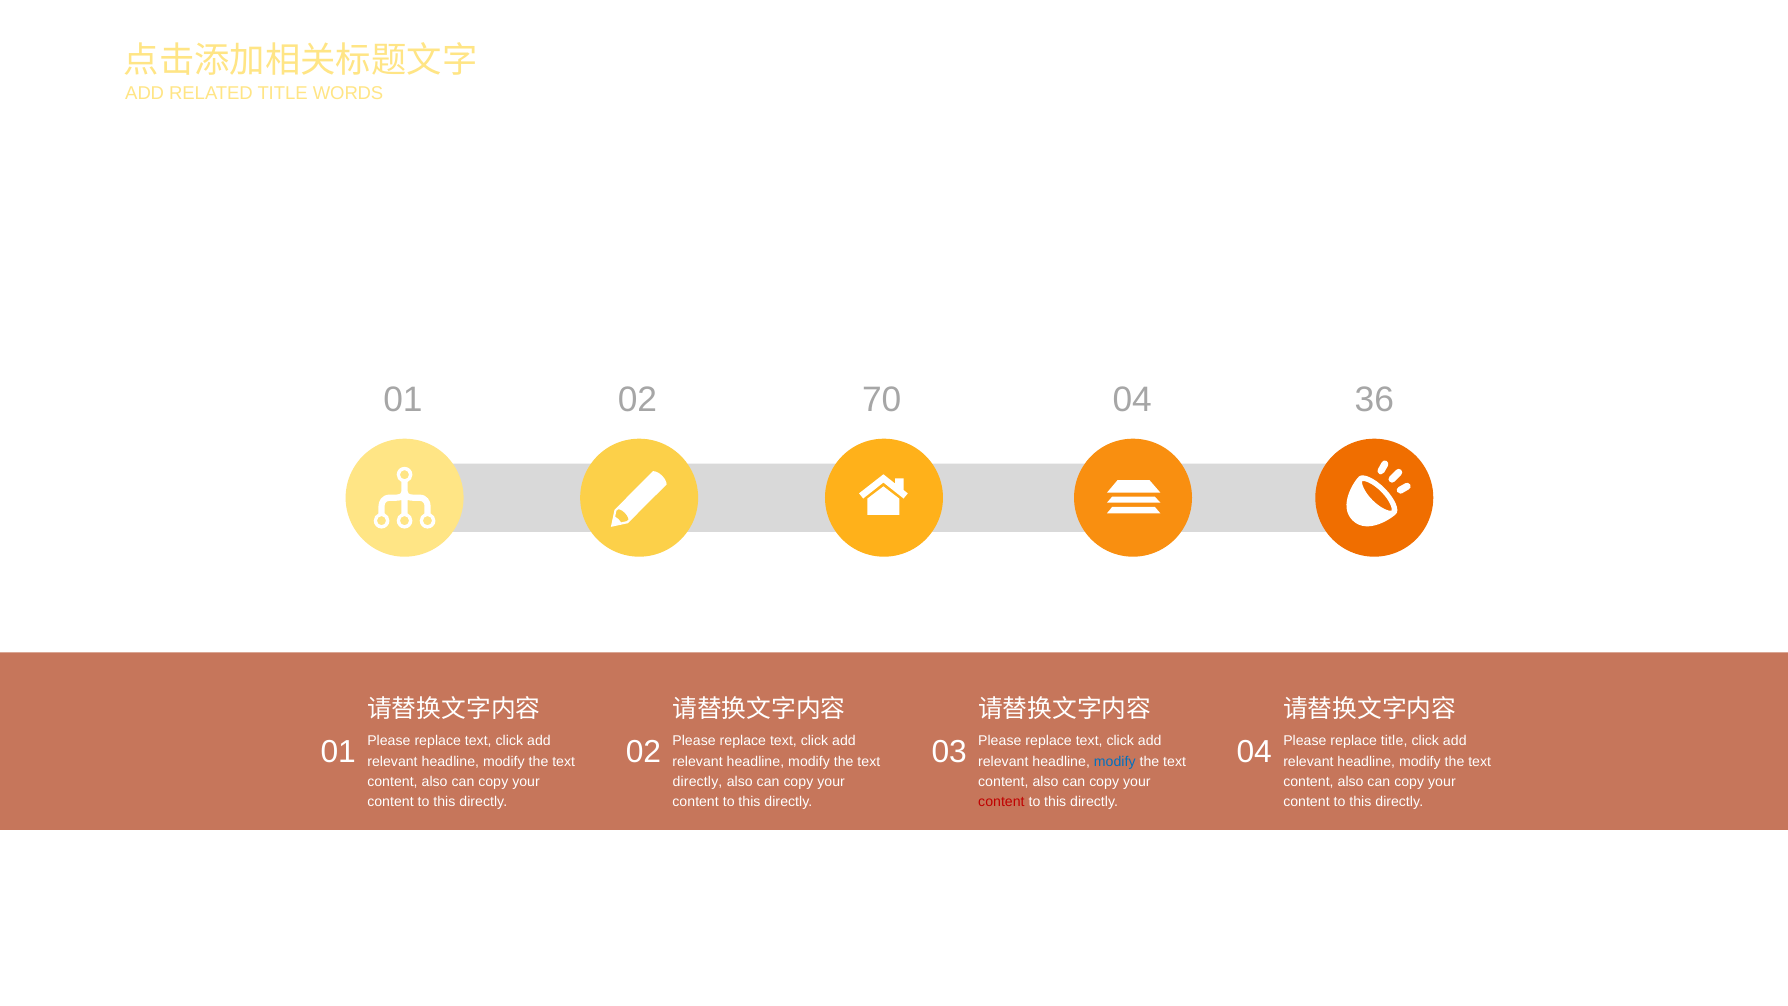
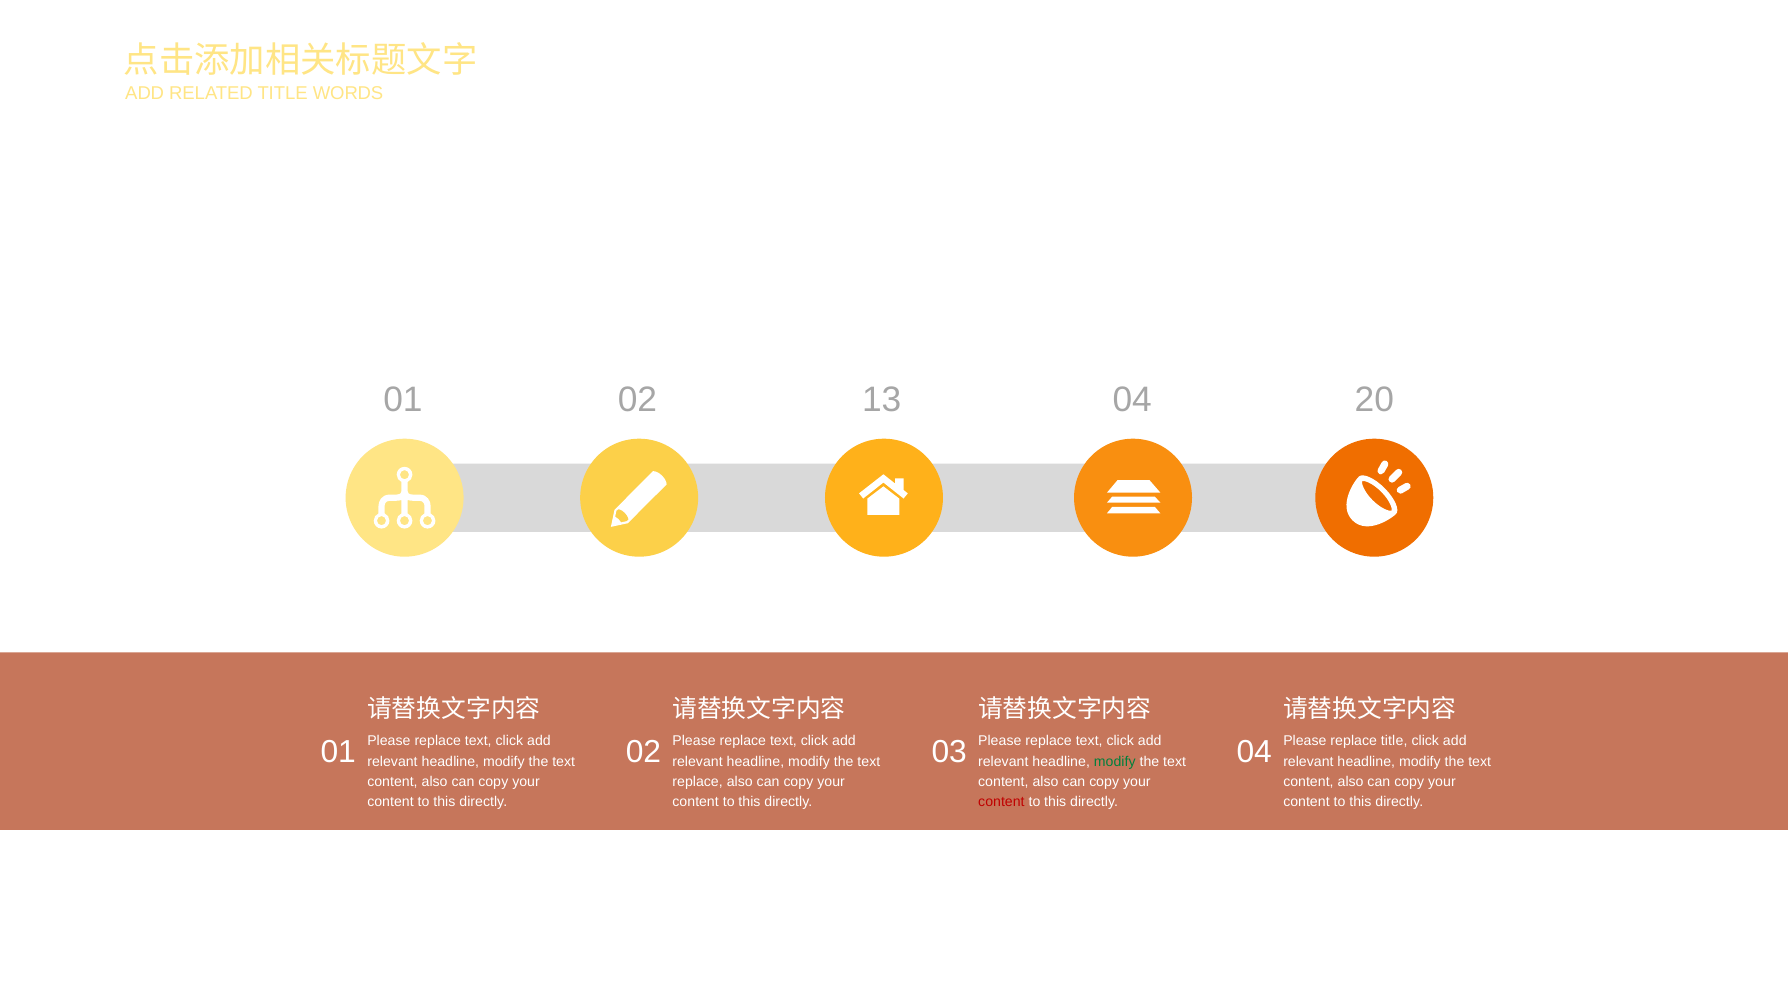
70: 70 -> 13
36: 36 -> 20
modify at (1115, 761) colour: blue -> green
directly at (698, 782): directly -> replace
